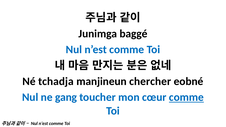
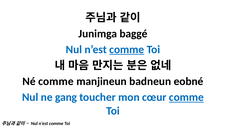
comme at (127, 50) underline: none -> present
Né tchadja: tchadja -> comme
chercher: chercher -> badneun
